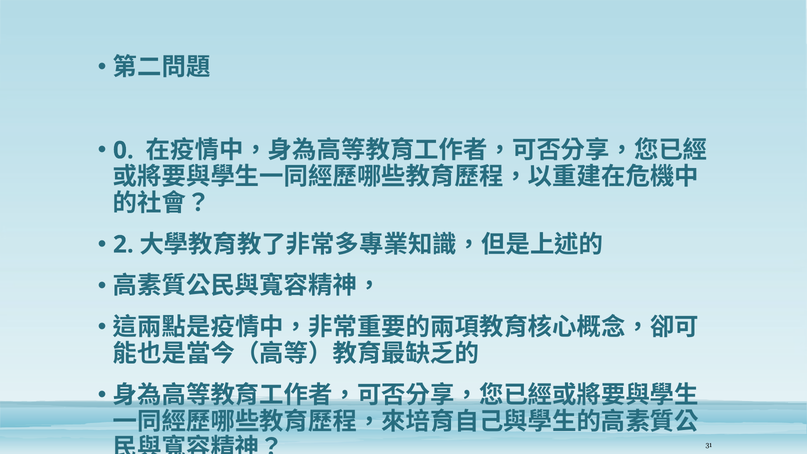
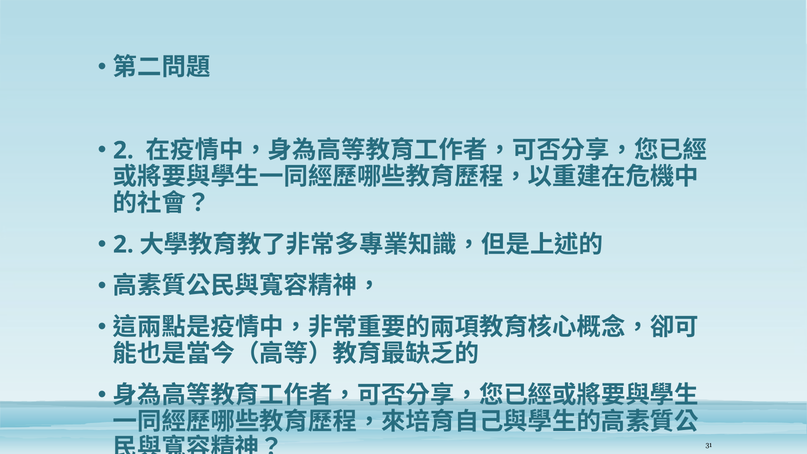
0 at (123, 150): 0 -> 2
